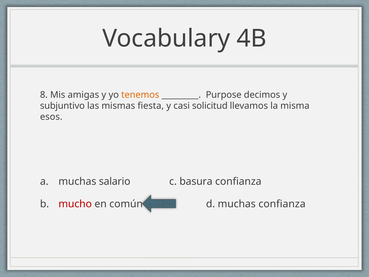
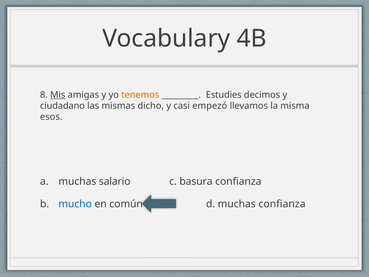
Mis underline: none -> present
Purpose: Purpose -> Estudies
subjuntivo: subjuntivo -> ciudadano
fiesta: fiesta -> dicho
solicitud: solicitud -> empezó
mucho colour: red -> blue
